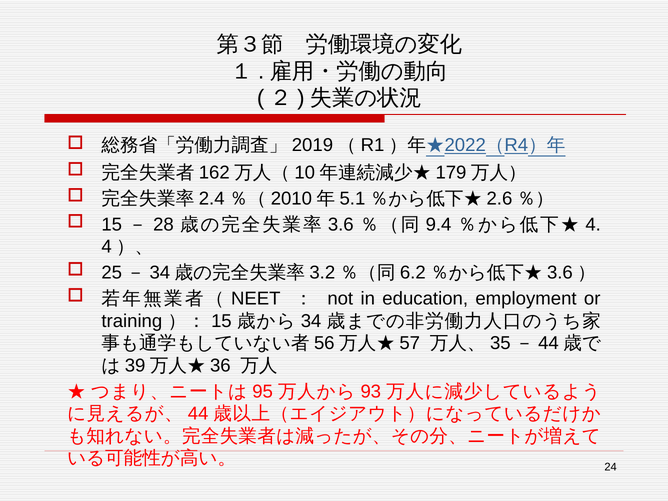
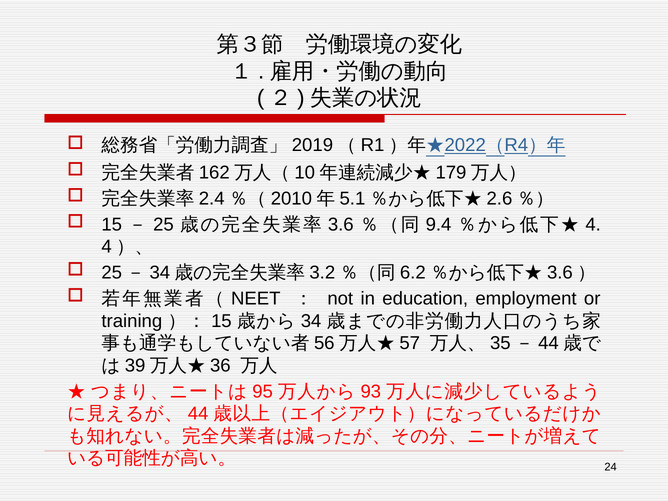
28: 28 -> 25
